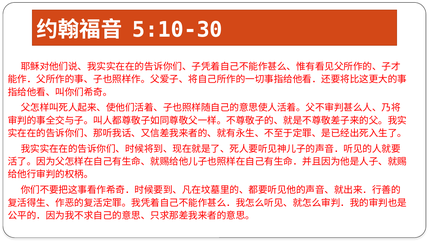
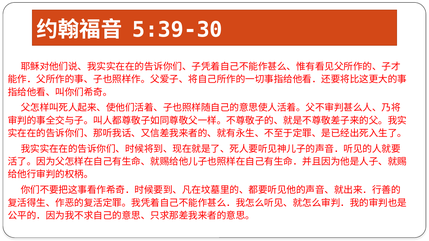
5:10-30: 5:10-30 -> 5:39-30
